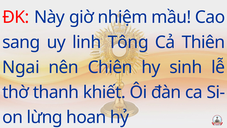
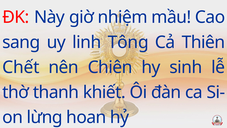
Ngai: Ngai -> Chết
